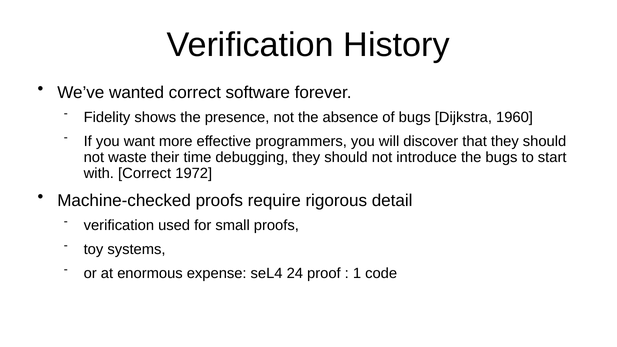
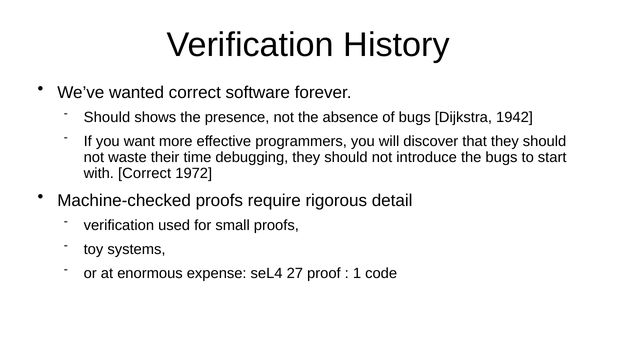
Fidelity at (107, 117): Fidelity -> Should
1960: 1960 -> 1942
24: 24 -> 27
